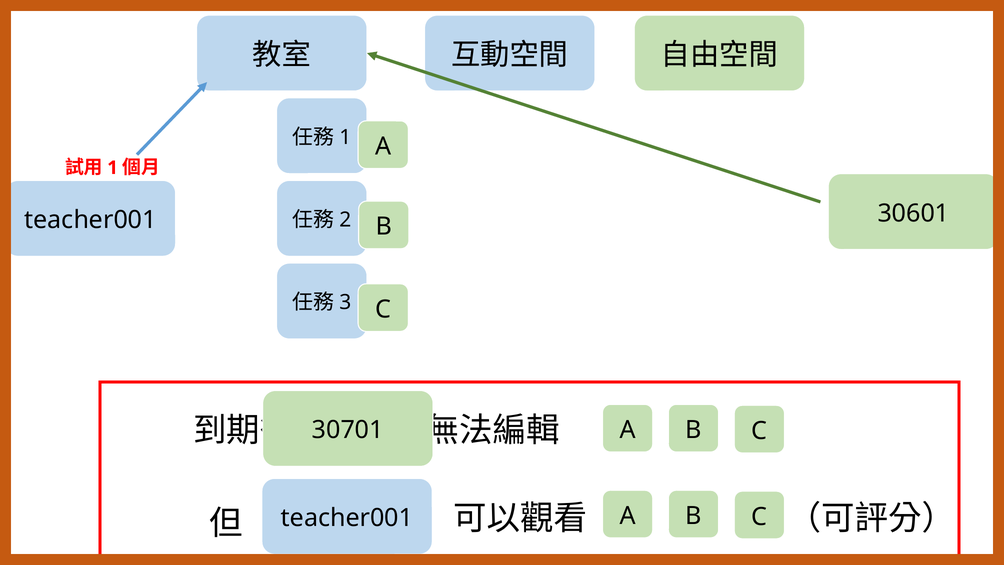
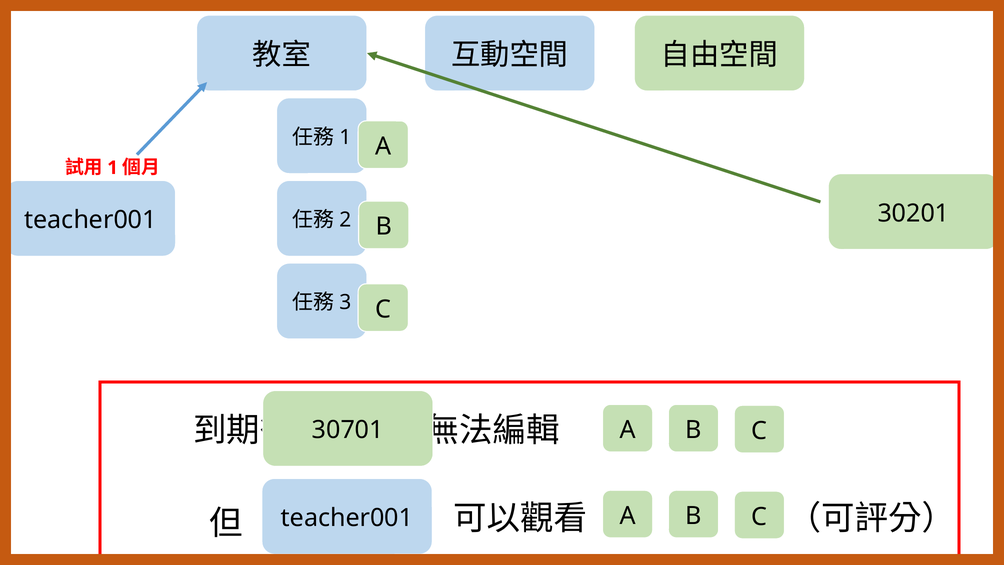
30601: 30601 -> 30201
